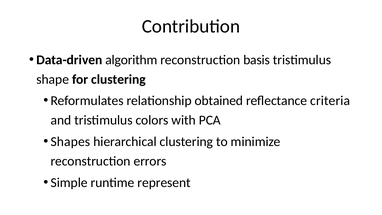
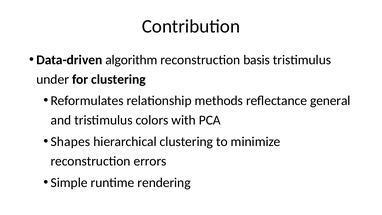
shape: shape -> under
obtained: obtained -> methods
criteria: criteria -> general
represent: represent -> rendering
